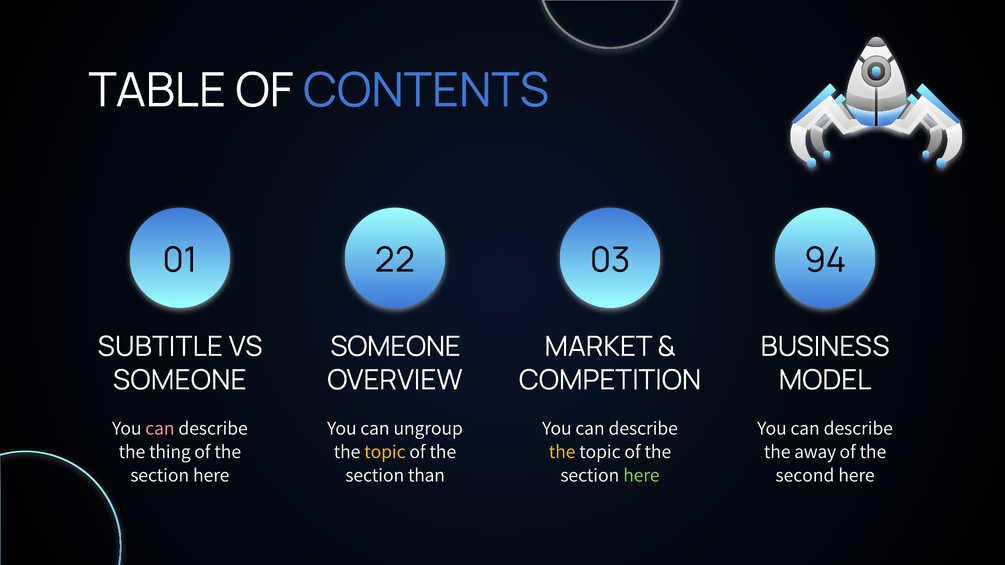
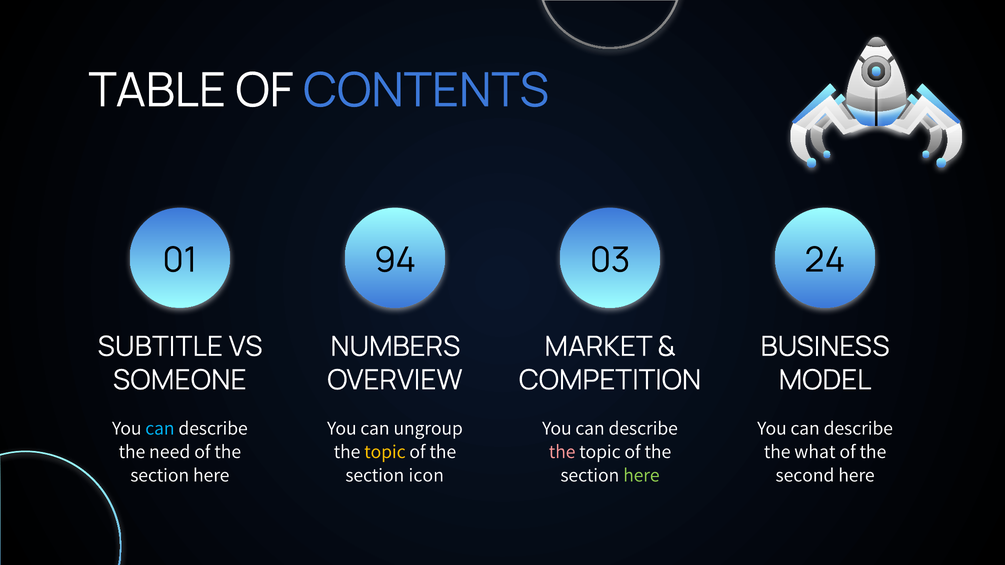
22: 22 -> 94
94: 94 -> 24
SOMEONE at (395, 347): SOMEONE -> NUMBERS
can at (160, 428) colour: pink -> light blue
thing: thing -> need
the at (562, 452) colour: yellow -> pink
away: away -> what
than: than -> icon
